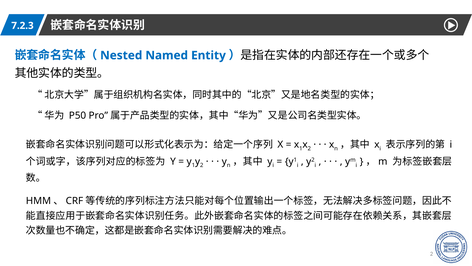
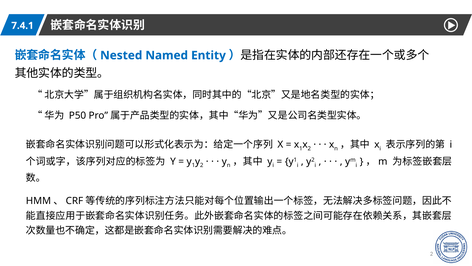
7.2.3: 7.2.3 -> 7.4.1
